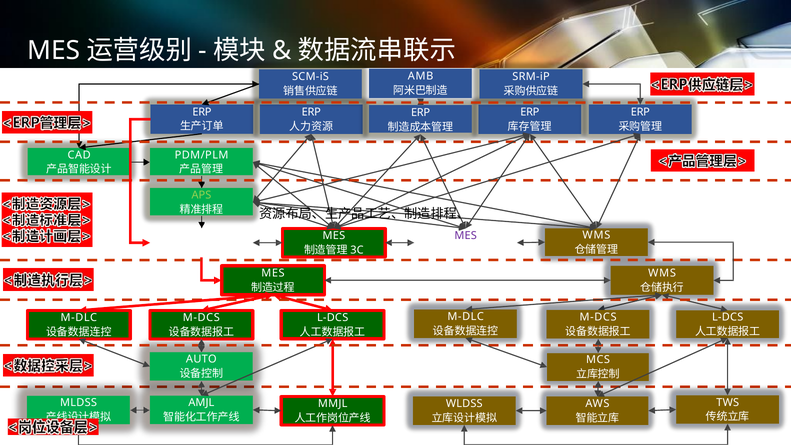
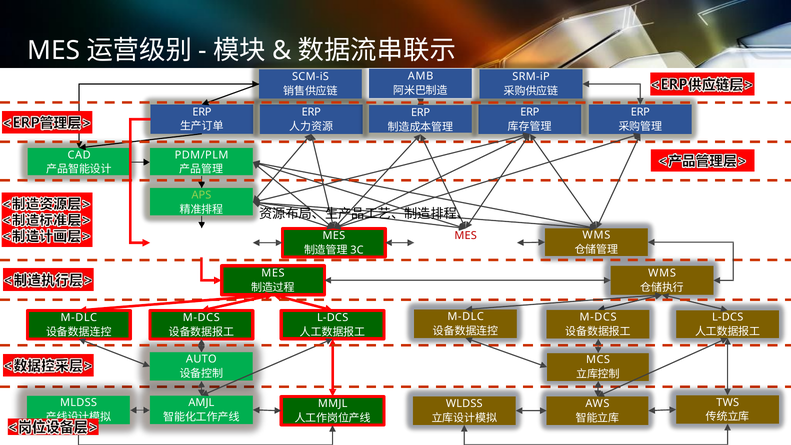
MES at (466, 236) colour: purple -> red
